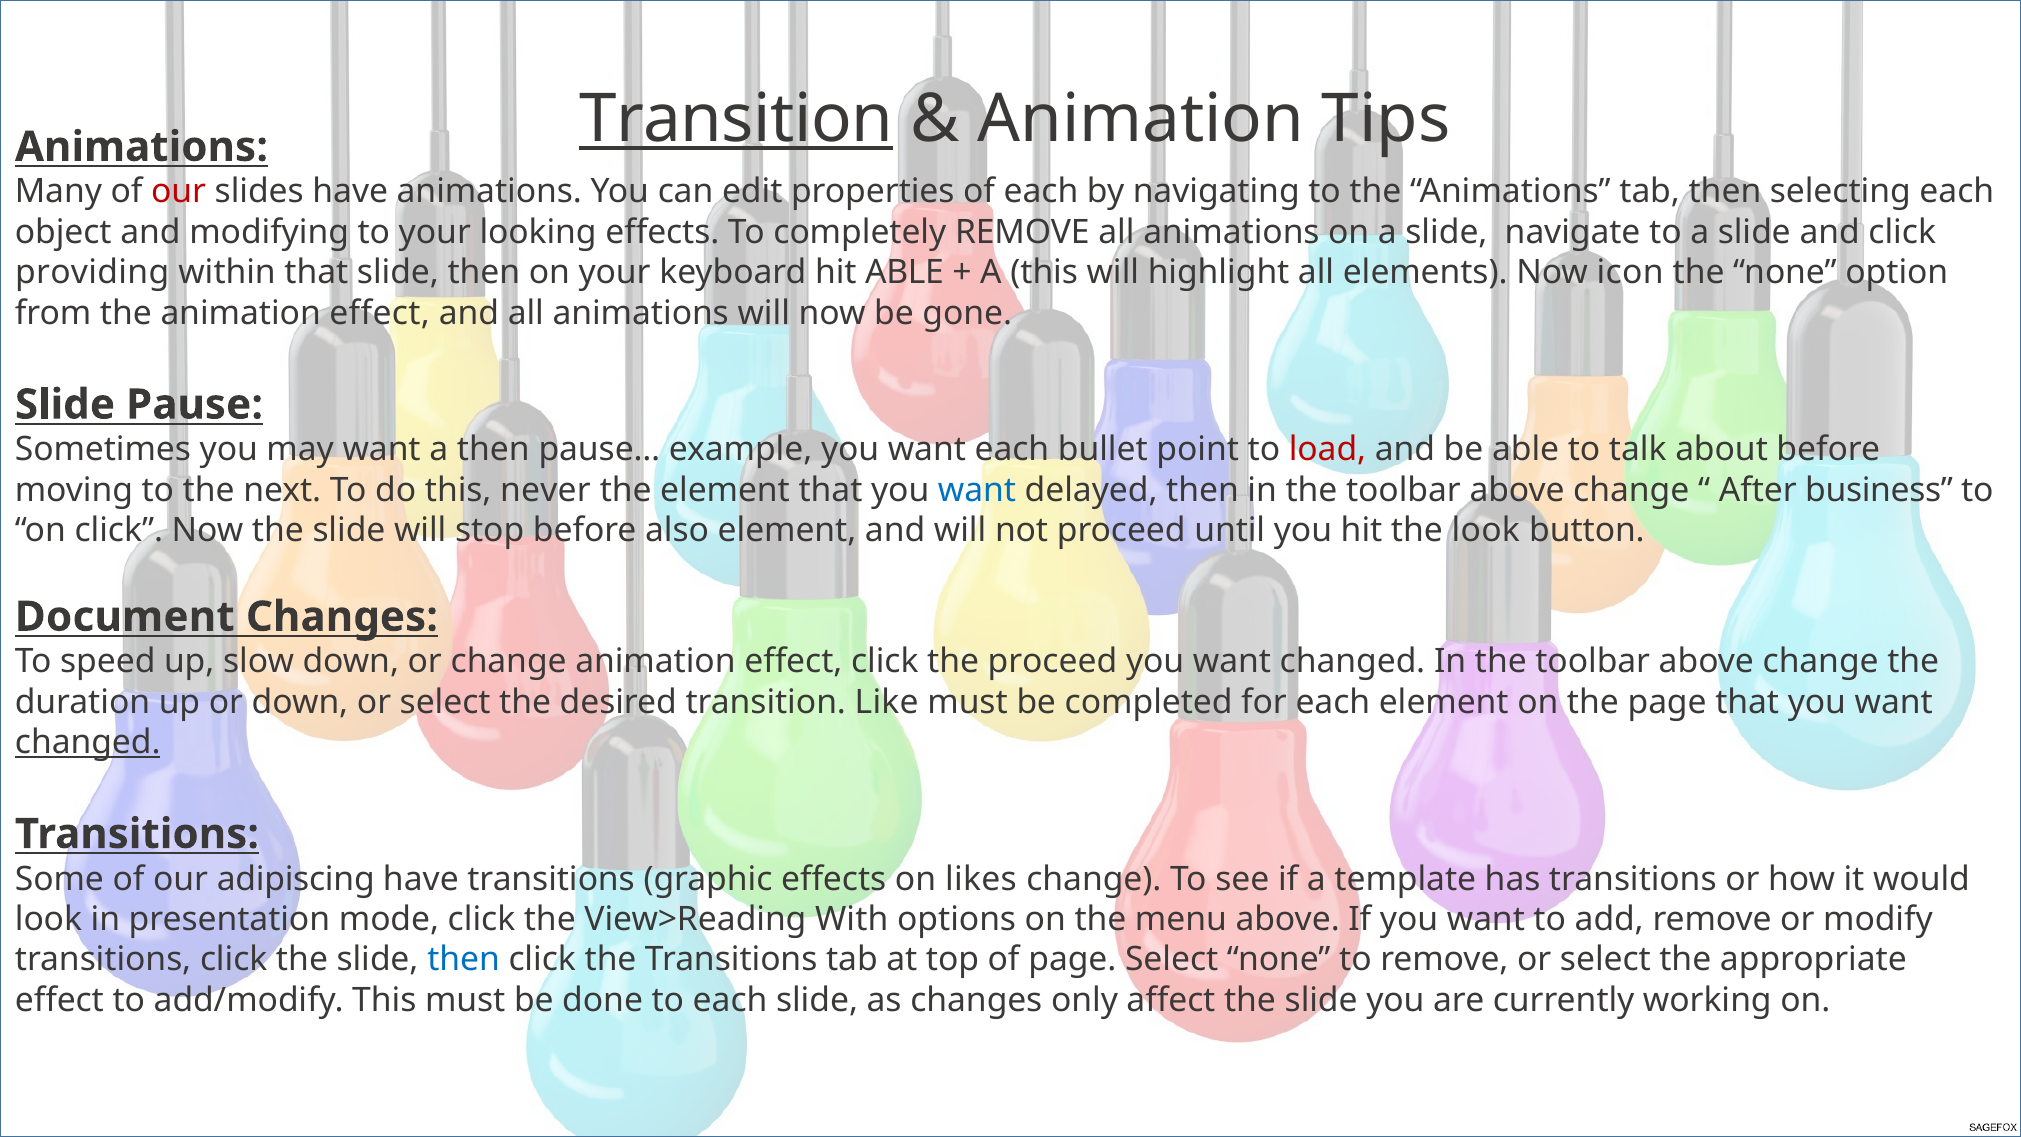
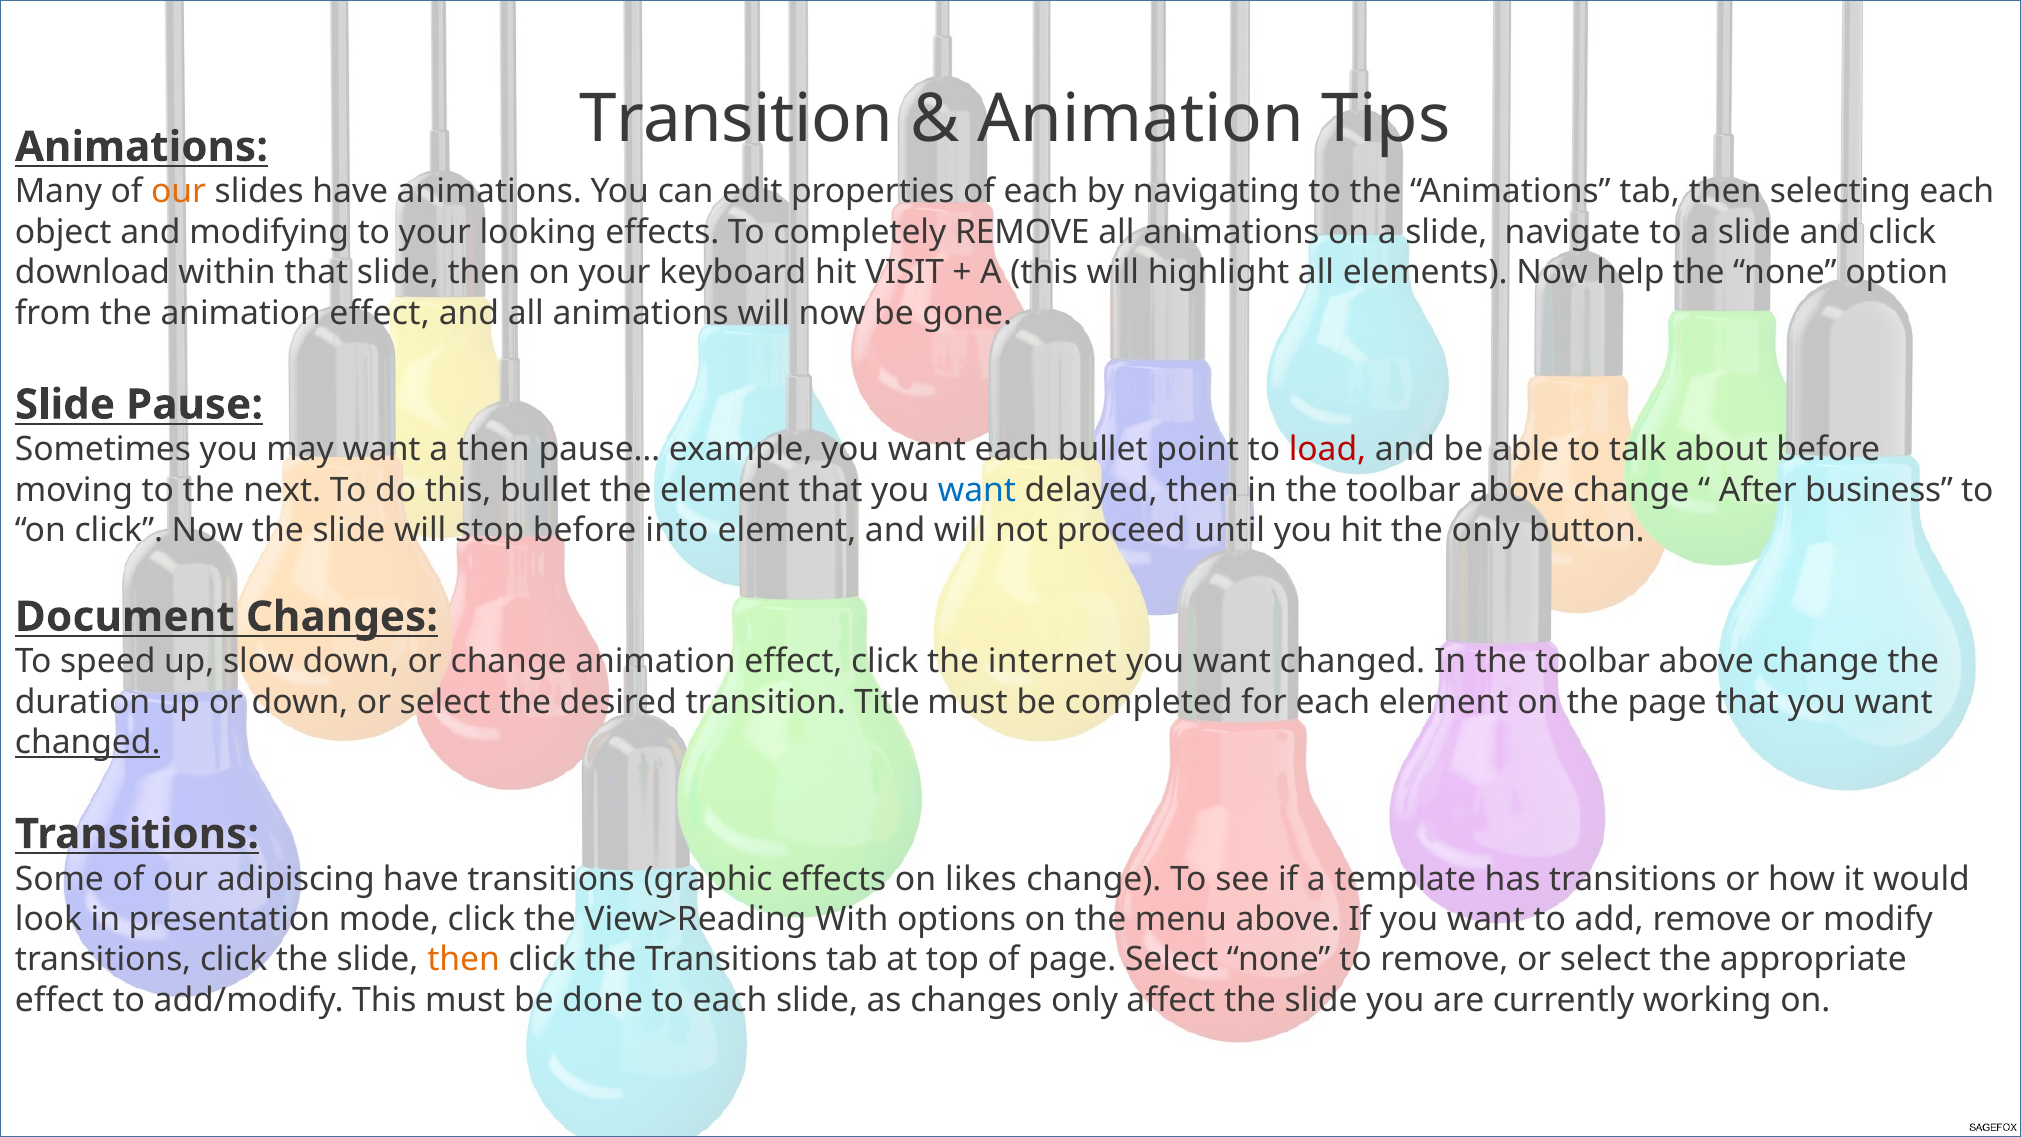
Transition at (736, 119) underline: present -> none
our at (179, 192) colour: red -> orange
providing: providing -> download
hit ABLE: ABLE -> VISIT
icon: icon -> help
this never: never -> bullet
also: also -> into
the look: look -> only
the proceed: proceed -> internet
Like: Like -> Title
then at (464, 960) colour: blue -> orange
